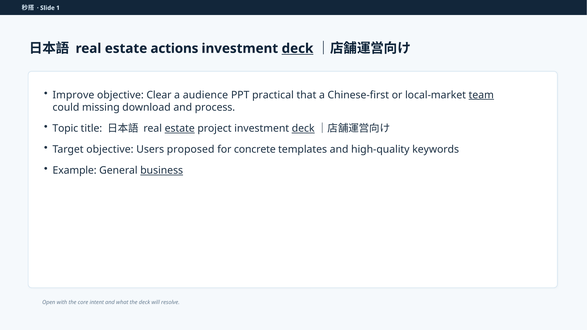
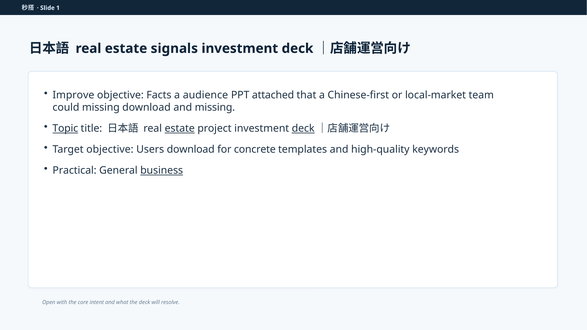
actions: actions -> signals
deck at (297, 48) underline: present -> none
Clear: Clear -> Facts
practical: practical -> attached
team underline: present -> none
and process: process -> missing
Topic underline: none -> present
Users proposed: proposed -> download
Example: Example -> Practical
